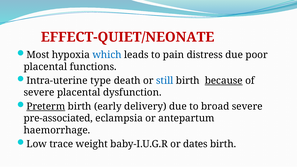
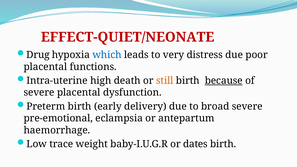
Most: Most -> Drug
pain: pain -> very
type: type -> high
still colour: blue -> orange
Preterm underline: present -> none
pre-associated: pre-associated -> pre-emotional
